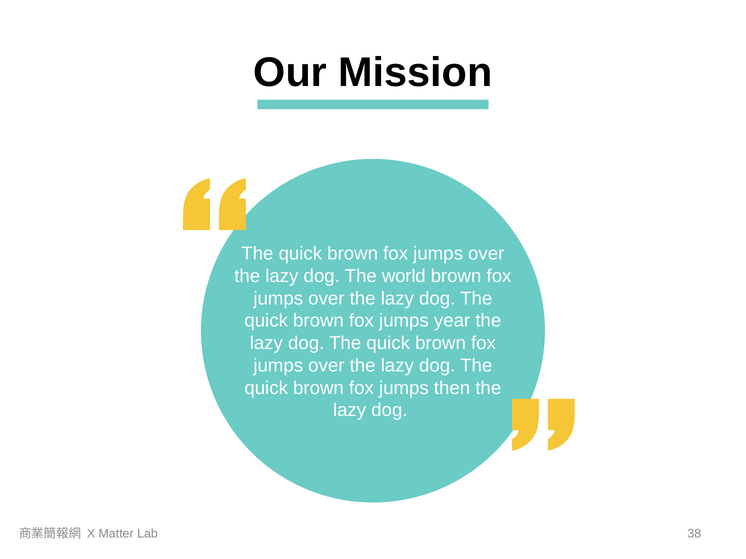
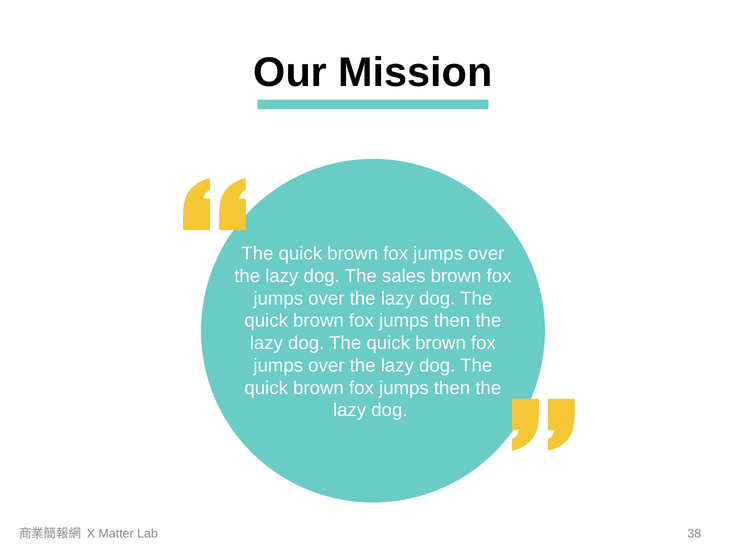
world: world -> sales
year at (452, 321): year -> then
